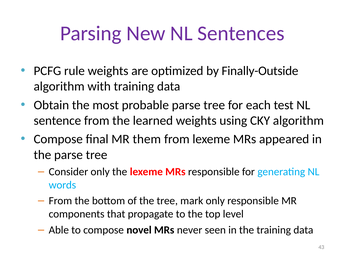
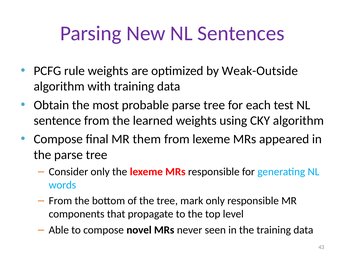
Finally-Outside: Finally-Outside -> Weak-Outside
